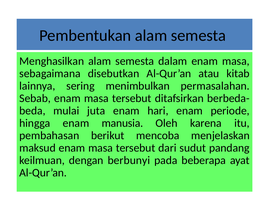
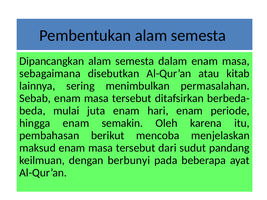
Menghasilkan: Menghasilkan -> Dipancangkan
manusia: manusia -> semakin
